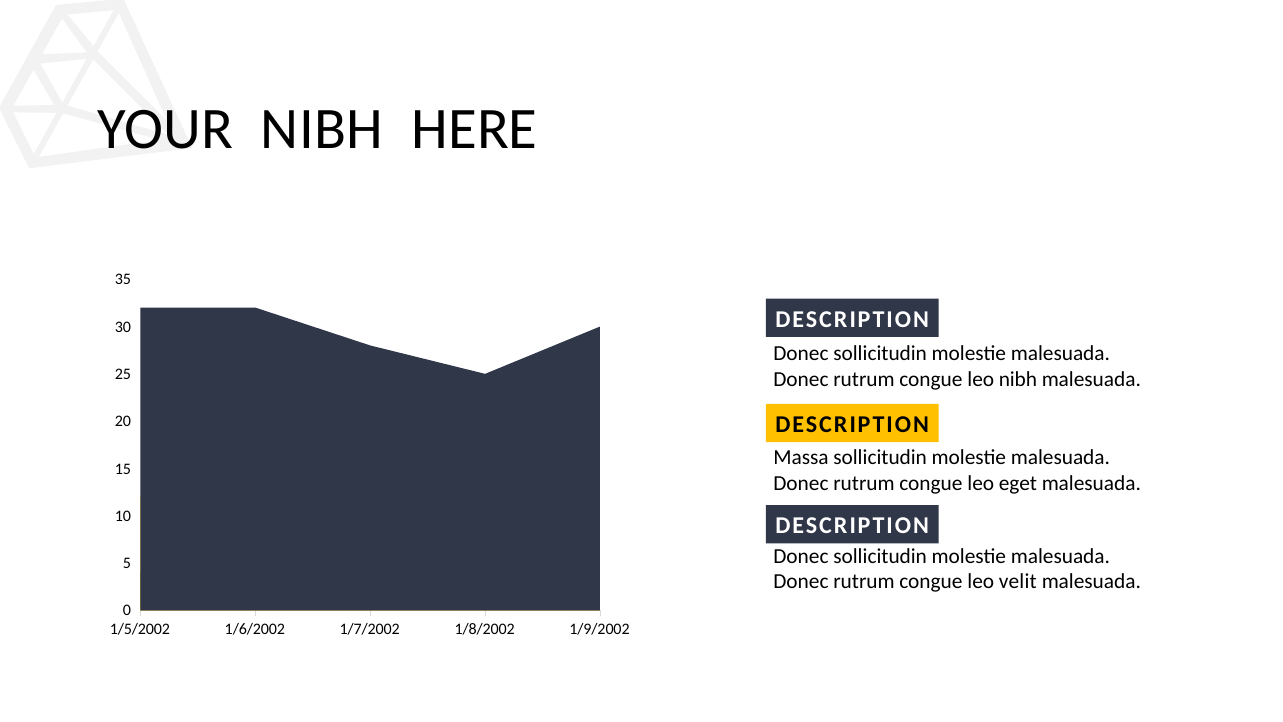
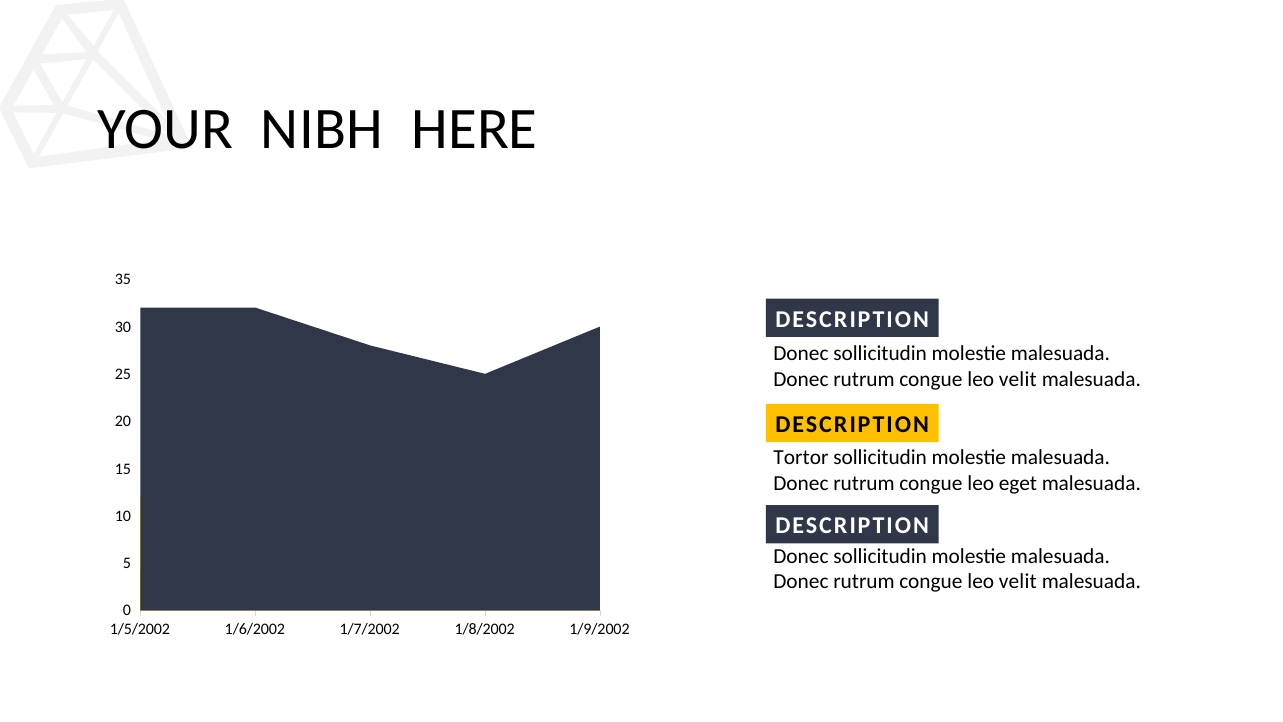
nibh at (1018, 379): nibh -> velit
Massa: Massa -> Tortor
